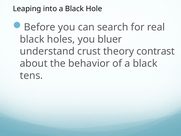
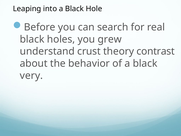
bluer: bluer -> grew
tens: tens -> very
